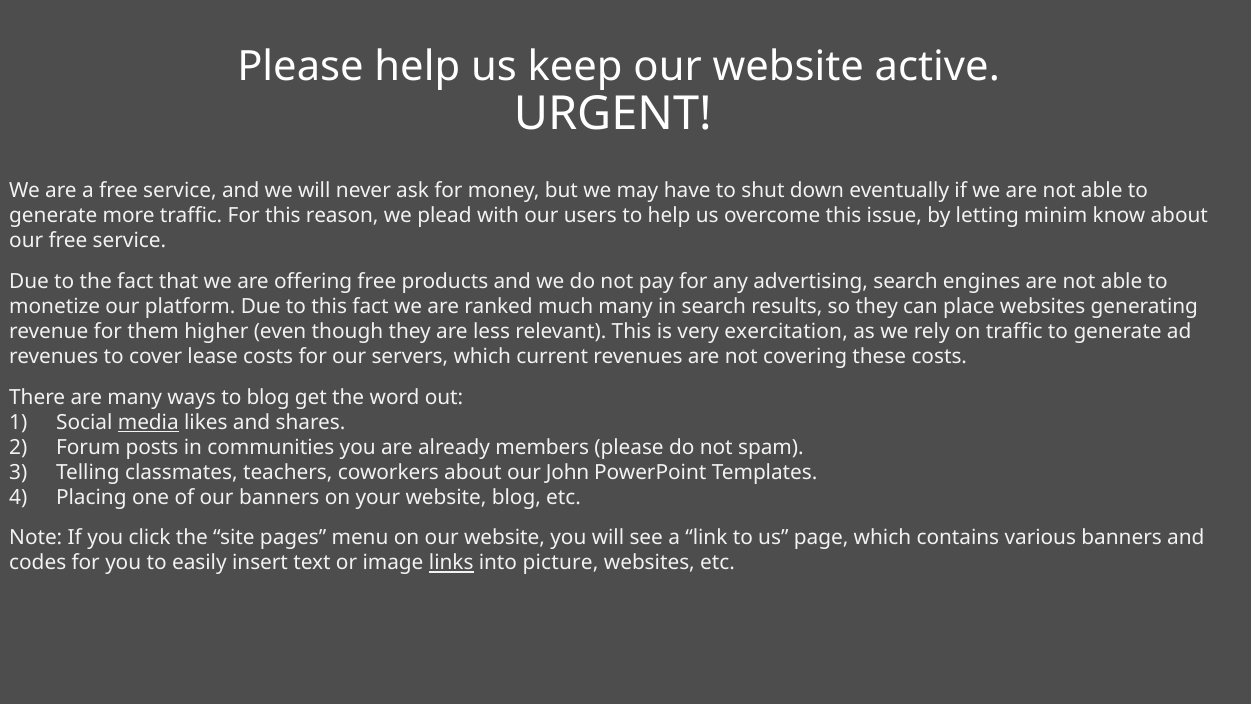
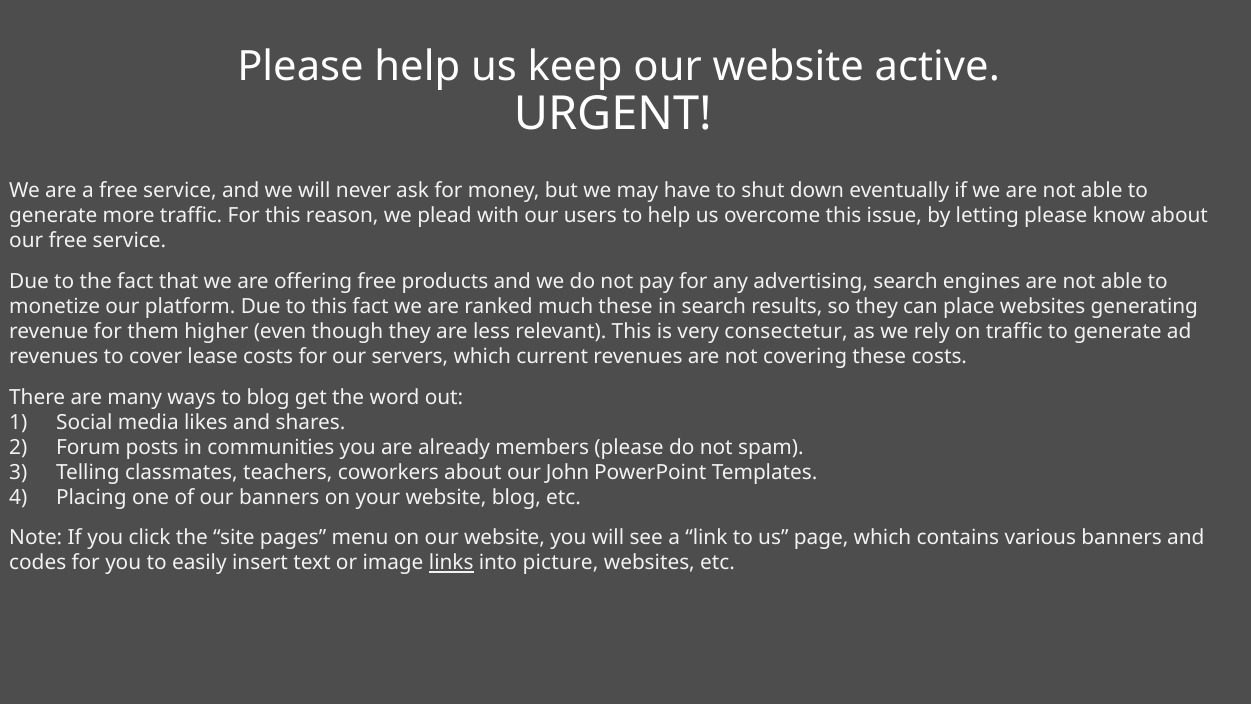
letting minim: minim -> please
much many: many -> these
exercitation: exercitation -> consectetur
media underline: present -> none
